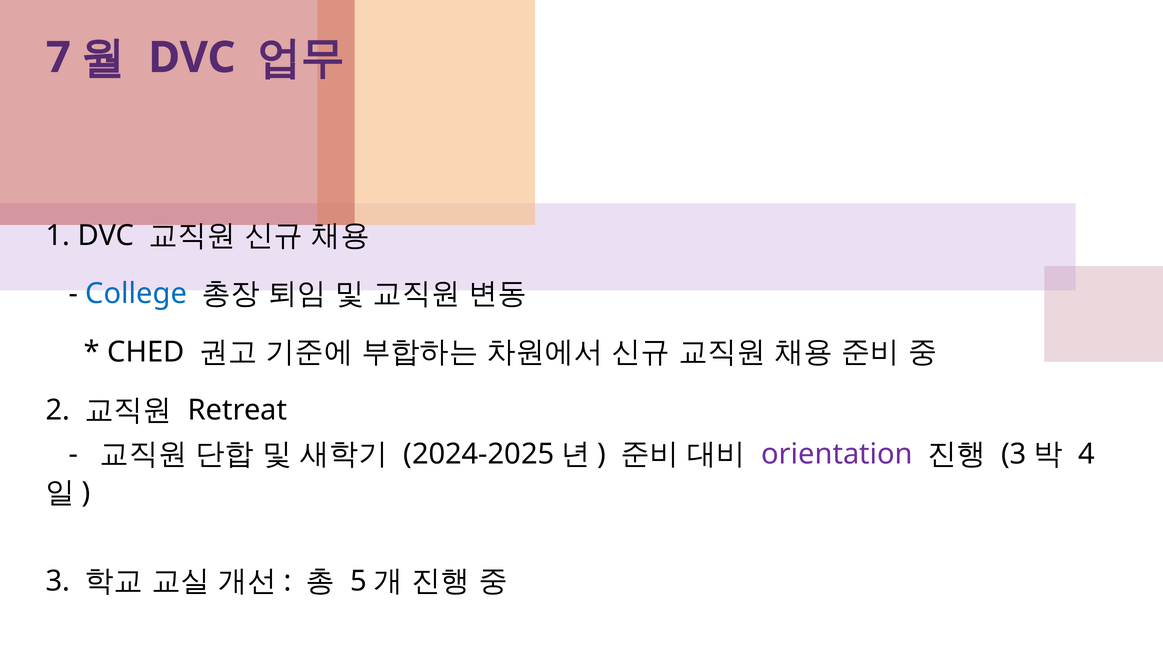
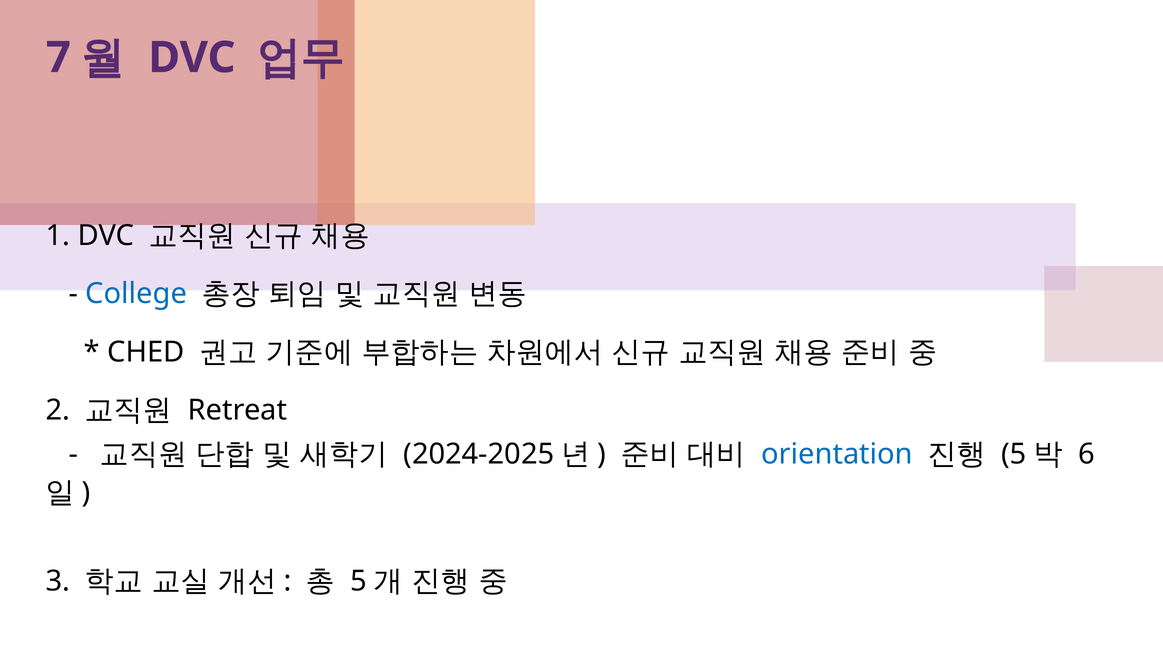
orientation colour: purple -> blue
3 at (1014, 454): 3 -> 5
4: 4 -> 6
